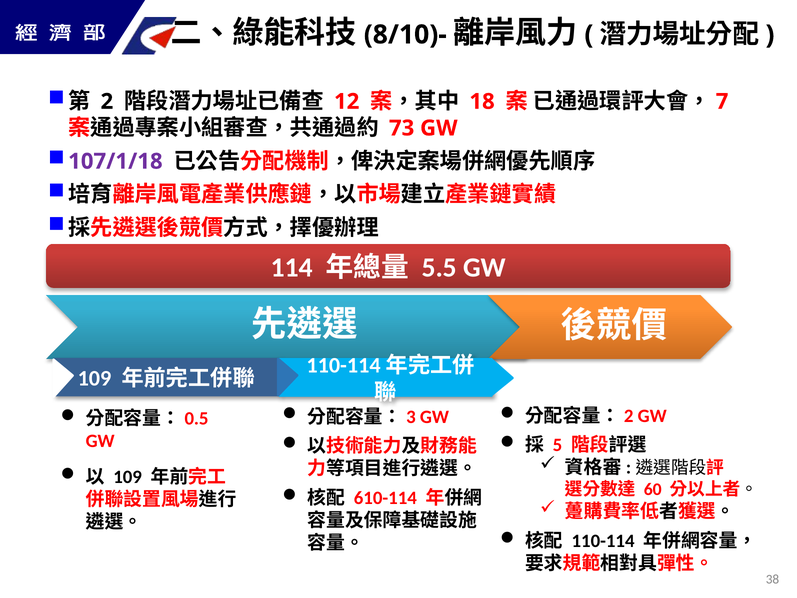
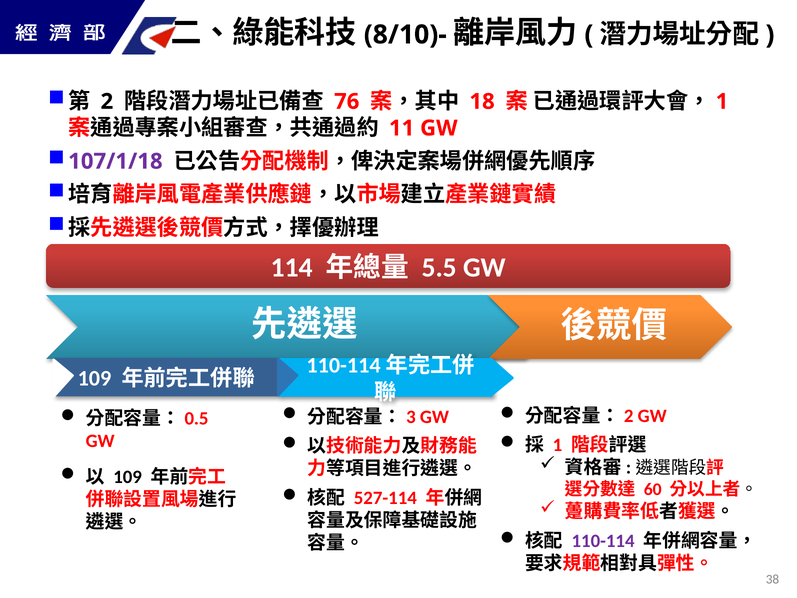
12: 12 -> 76
7 at (722, 102): 7 -> 1
73: 73 -> 11
5 at (557, 445): 5 -> 1
610-114: 610-114 -> 527-114
110-114 colour: black -> purple
